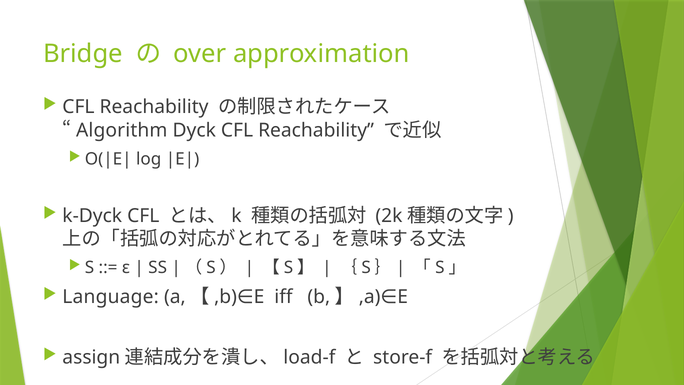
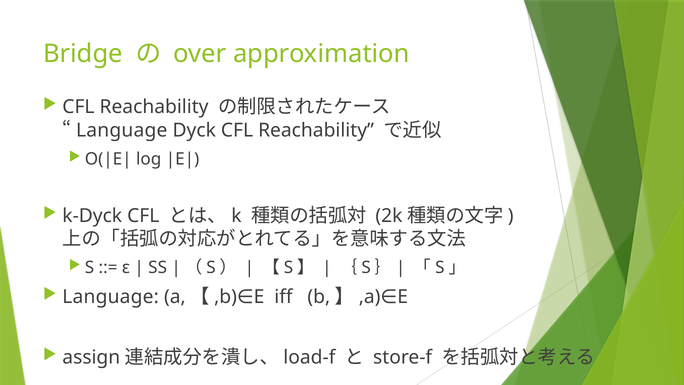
Algorithm at (122, 130): Algorithm -> Language
